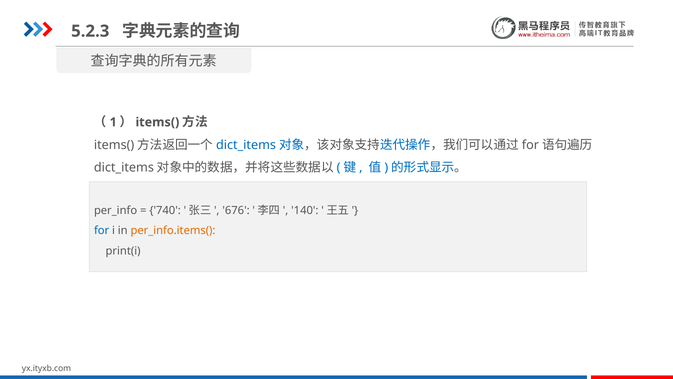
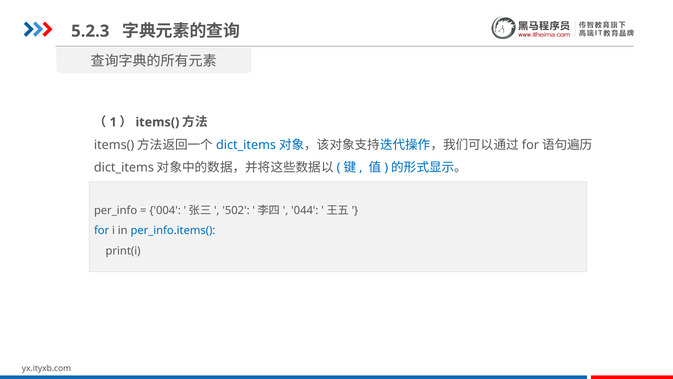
740: 740 -> 004
676: 676 -> 502
140: 140 -> 044
per_info.items( colour: orange -> blue
